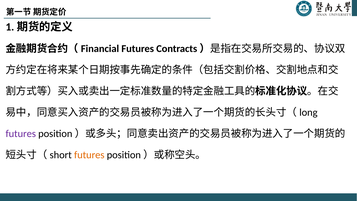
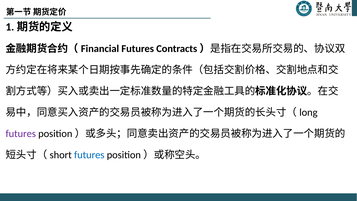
futures at (89, 155) colour: orange -> blue
